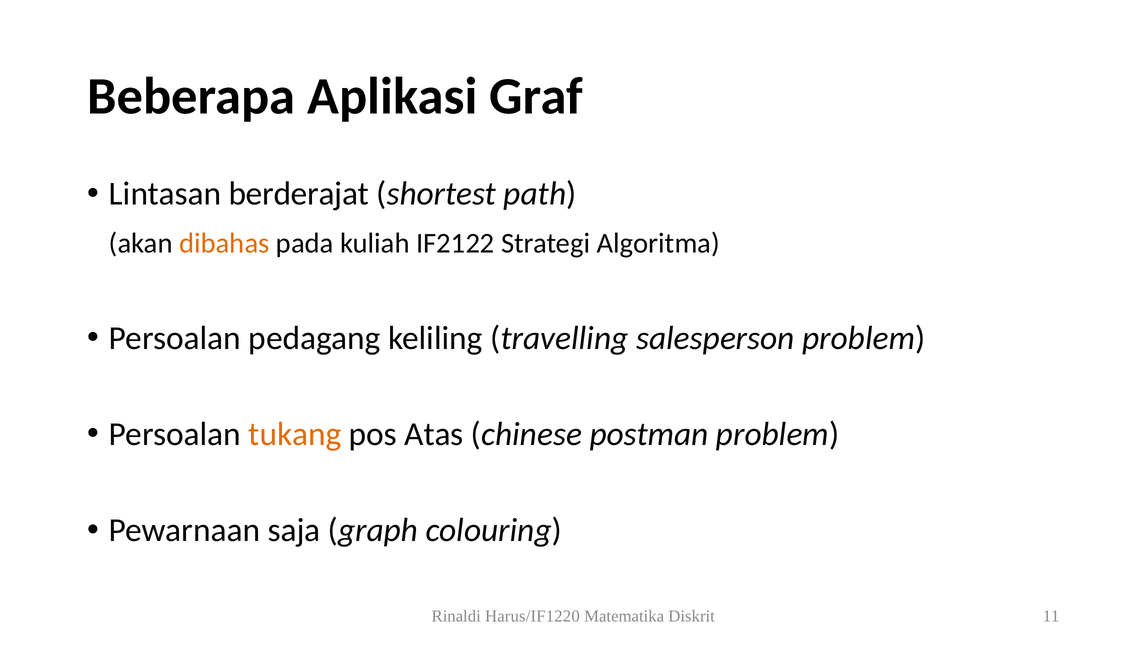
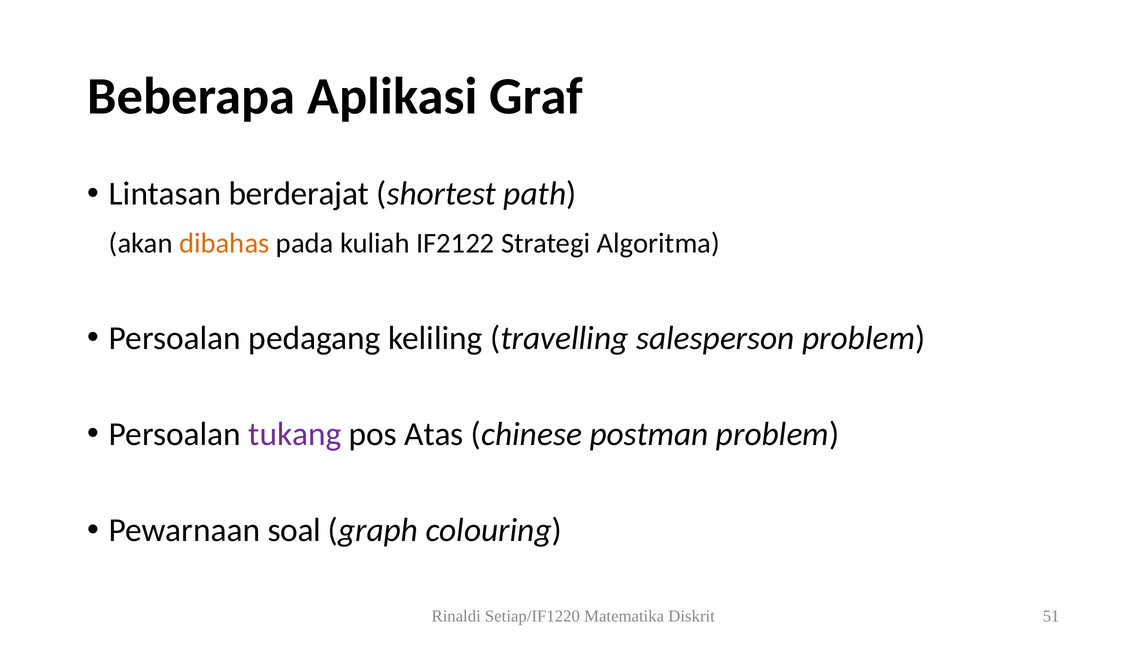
tukang colour: orange -> purple
saja: saja -> soal
Harus/IF1220: Harus/IF1220 -> Setiap/IF1220
11: 11 -> 51
